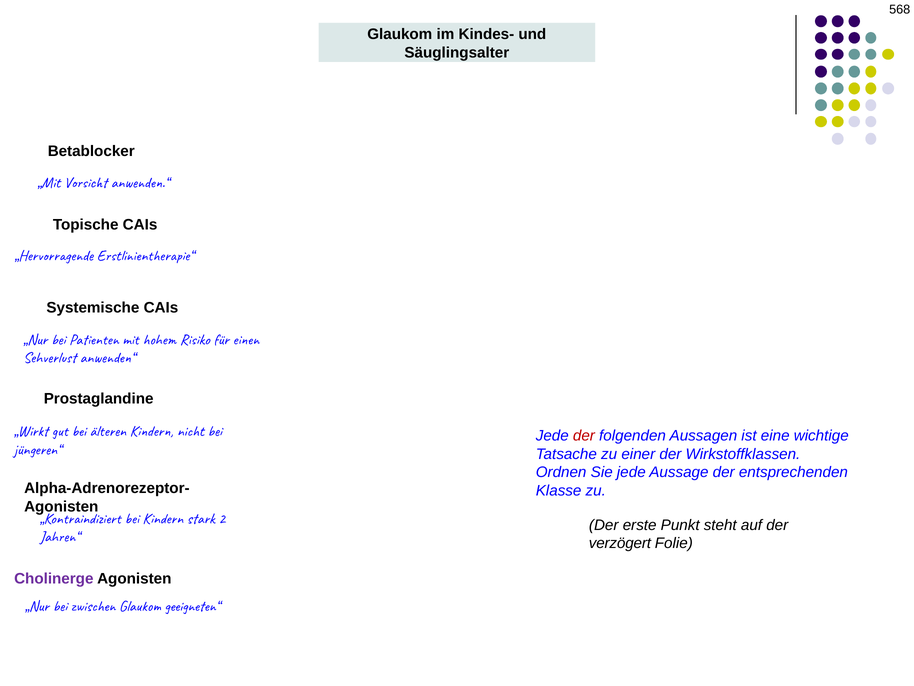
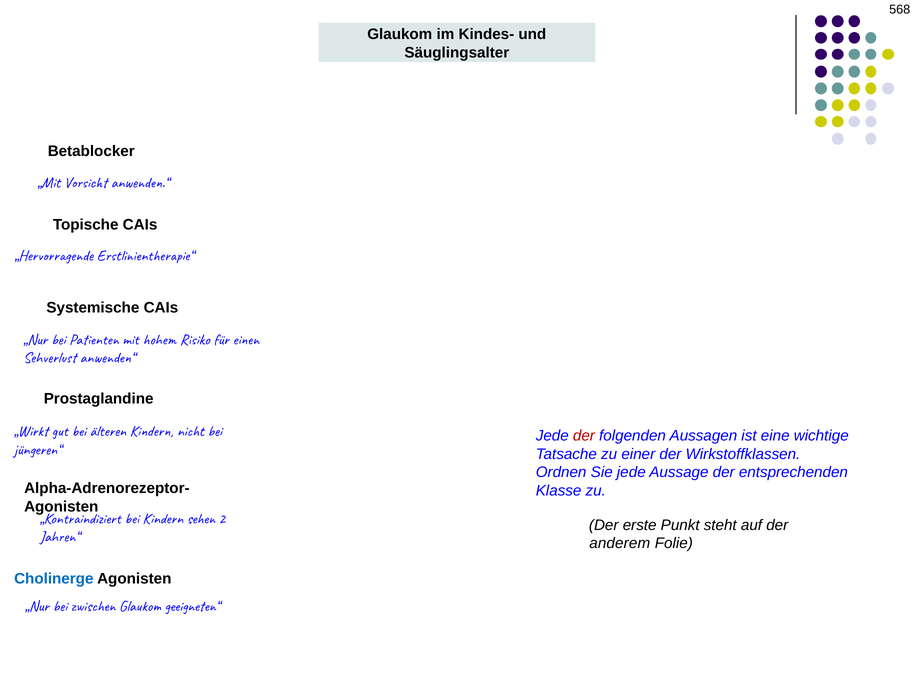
stark: stark -> sehen
verzögert: verzögert -> anderem
Cholinerge colour: purple -> blue
